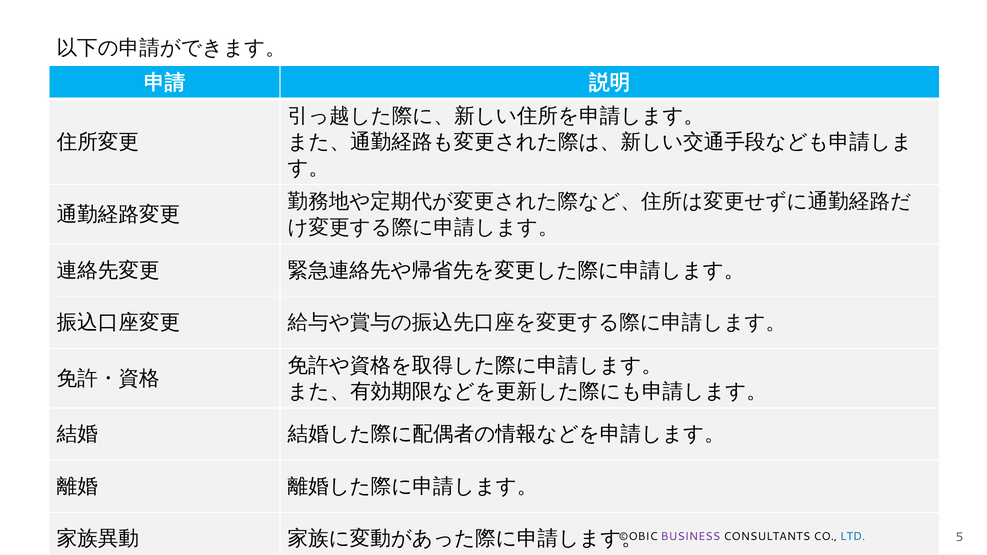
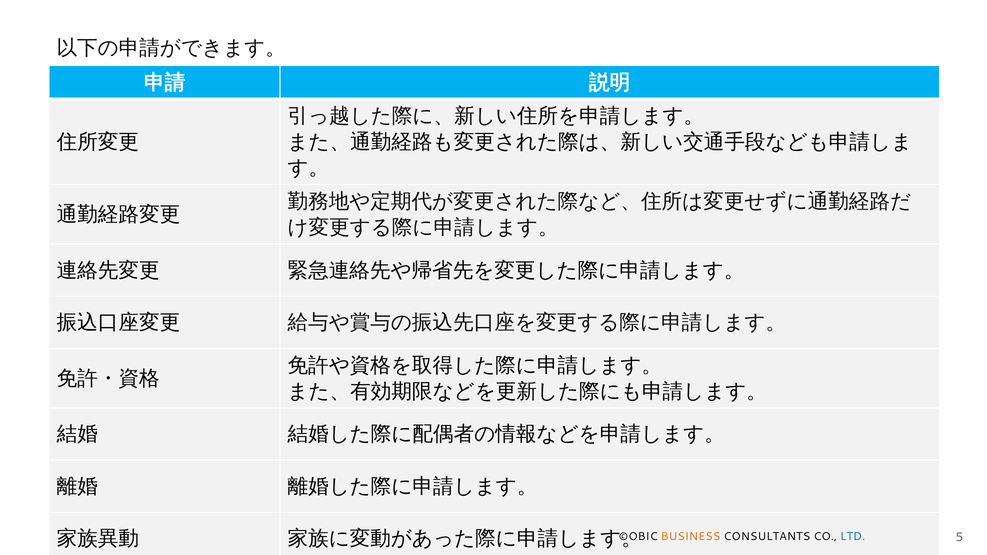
BUSINESS colour: purple -> orange
